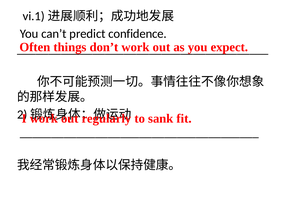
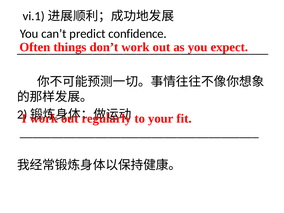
sank: sank -> your
